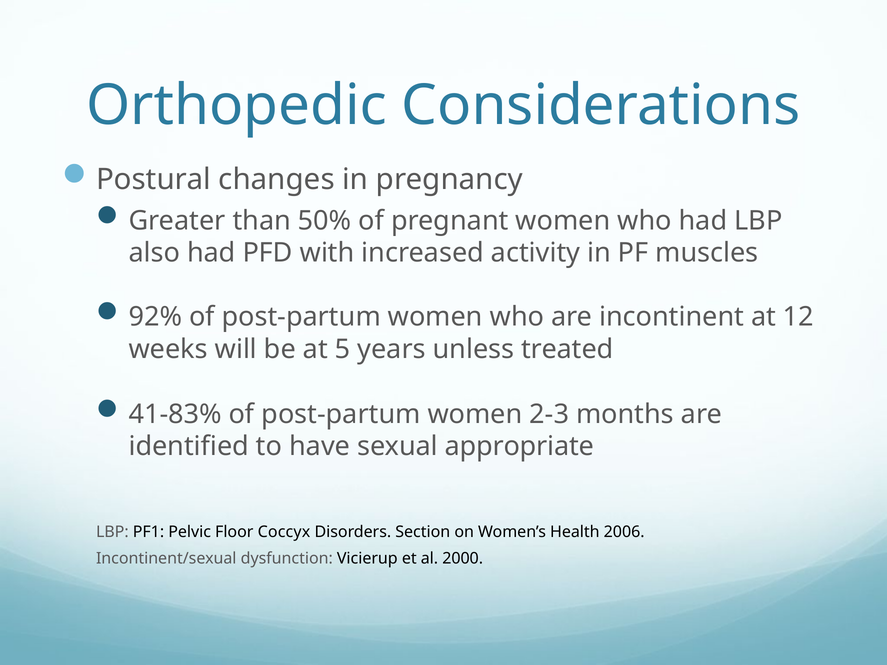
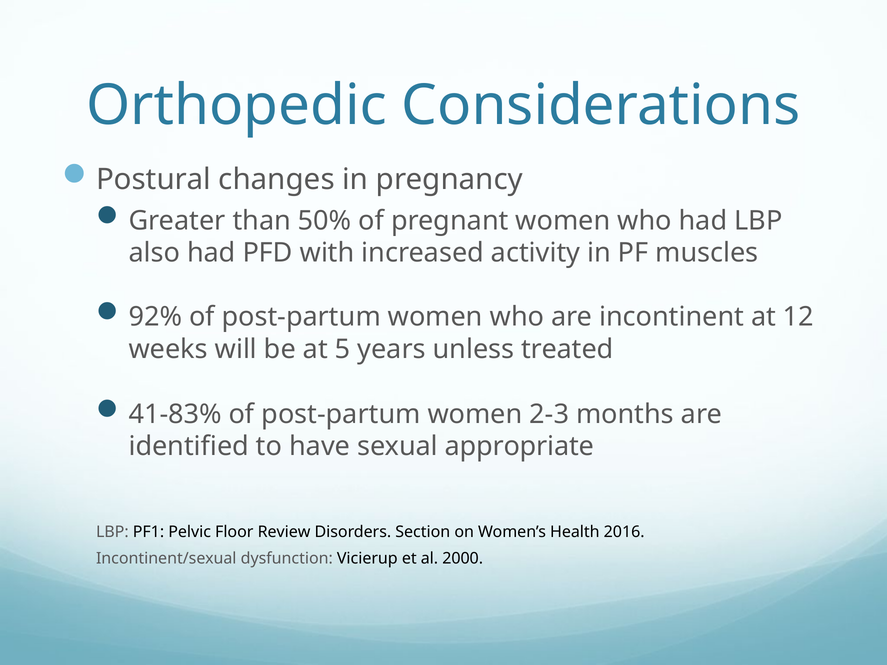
Coccyx: Coccyx -> Review
2006: 2006 -> 2016
